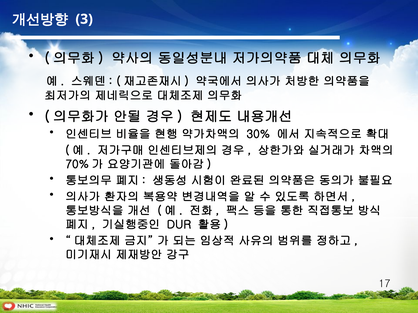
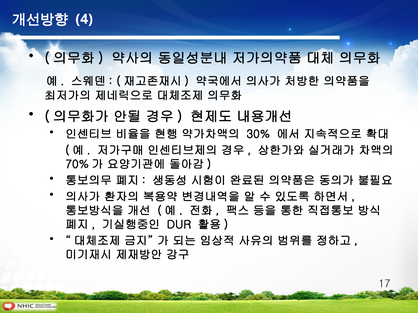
3: 3 -> 4
